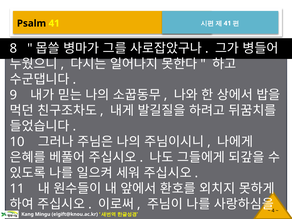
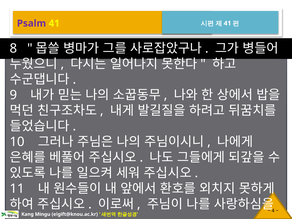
Psalm colour: black -> purple
